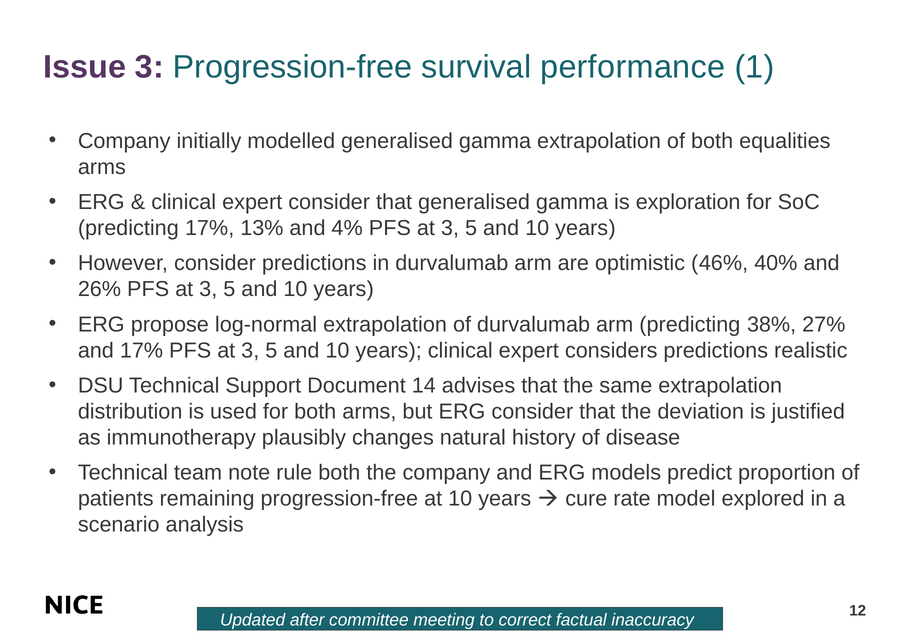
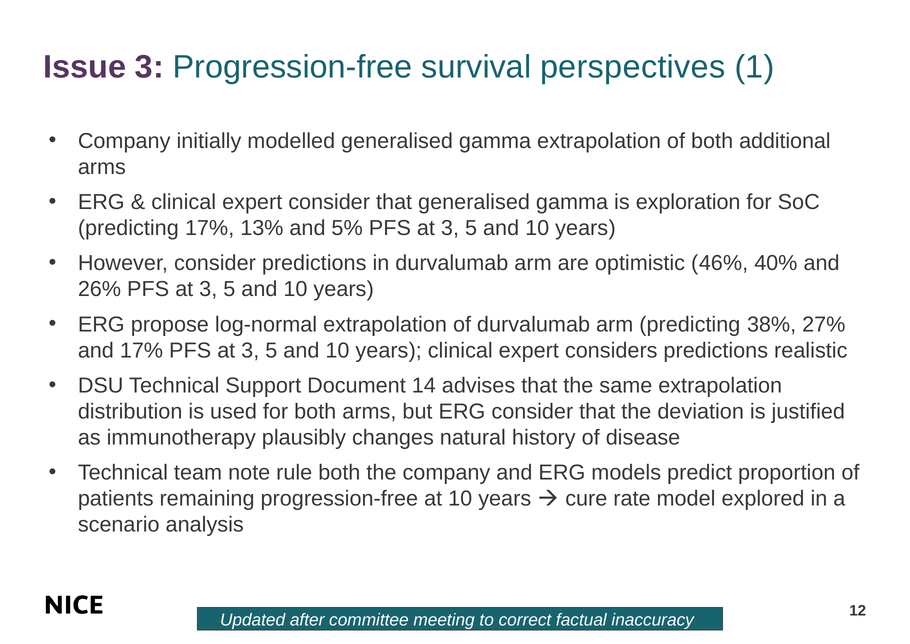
performance: performance -> perspectives
equalities: equalities -> additional
4%: 4% -> 5%
